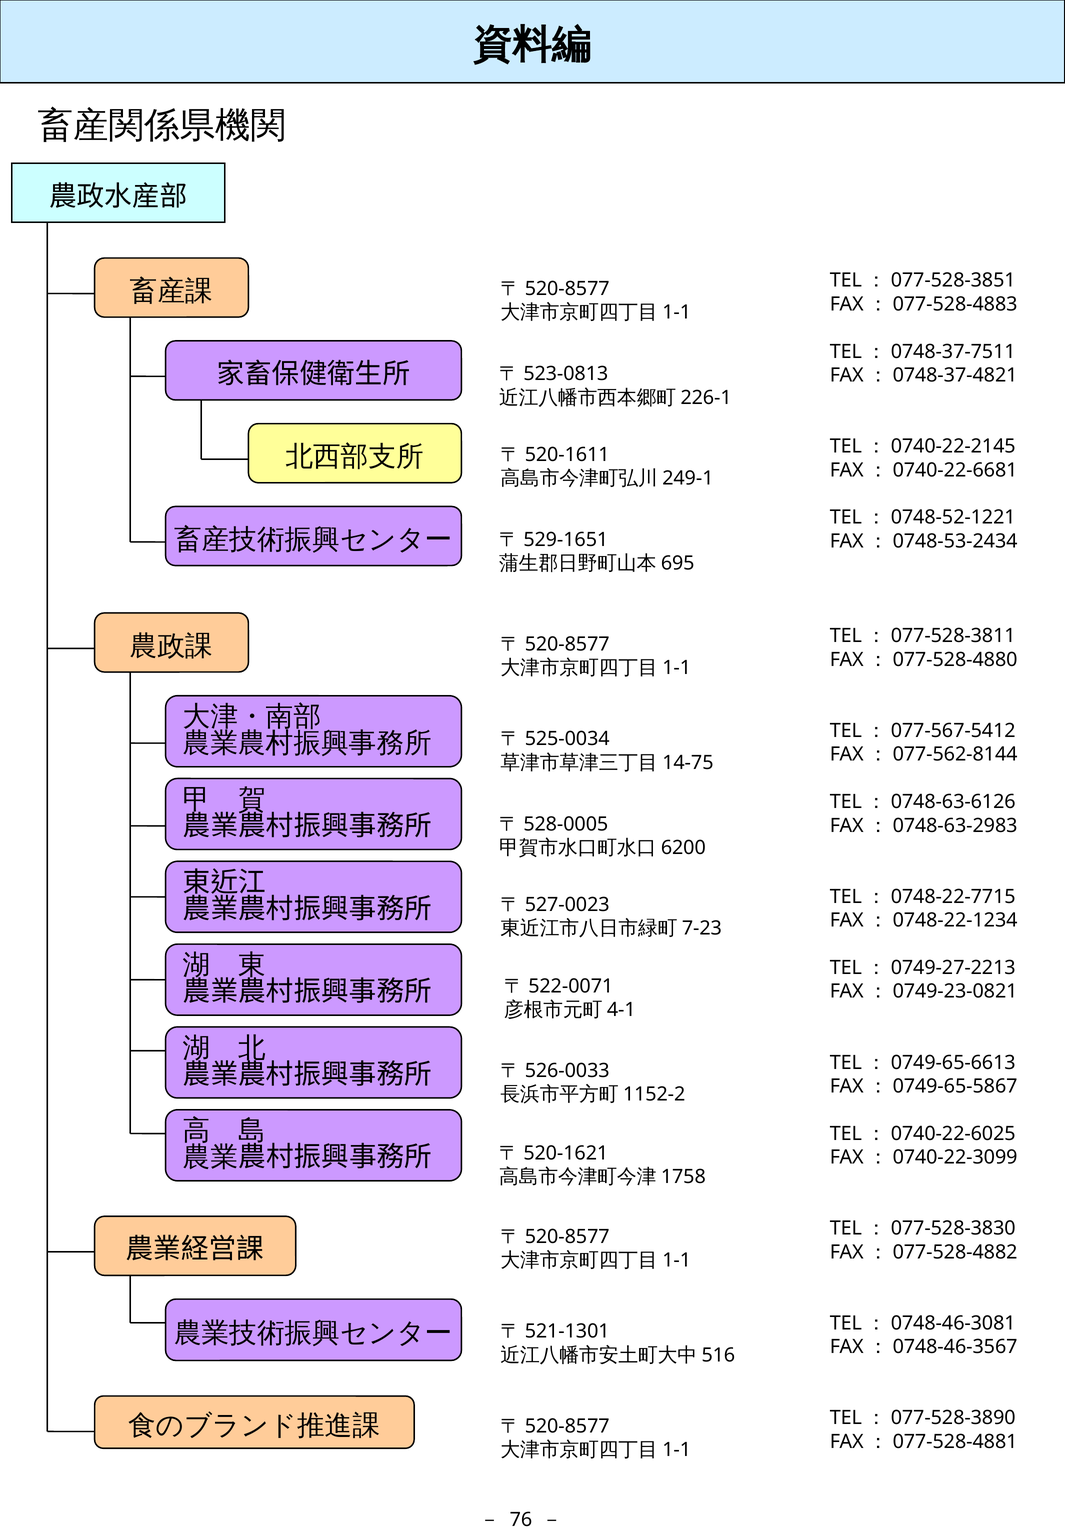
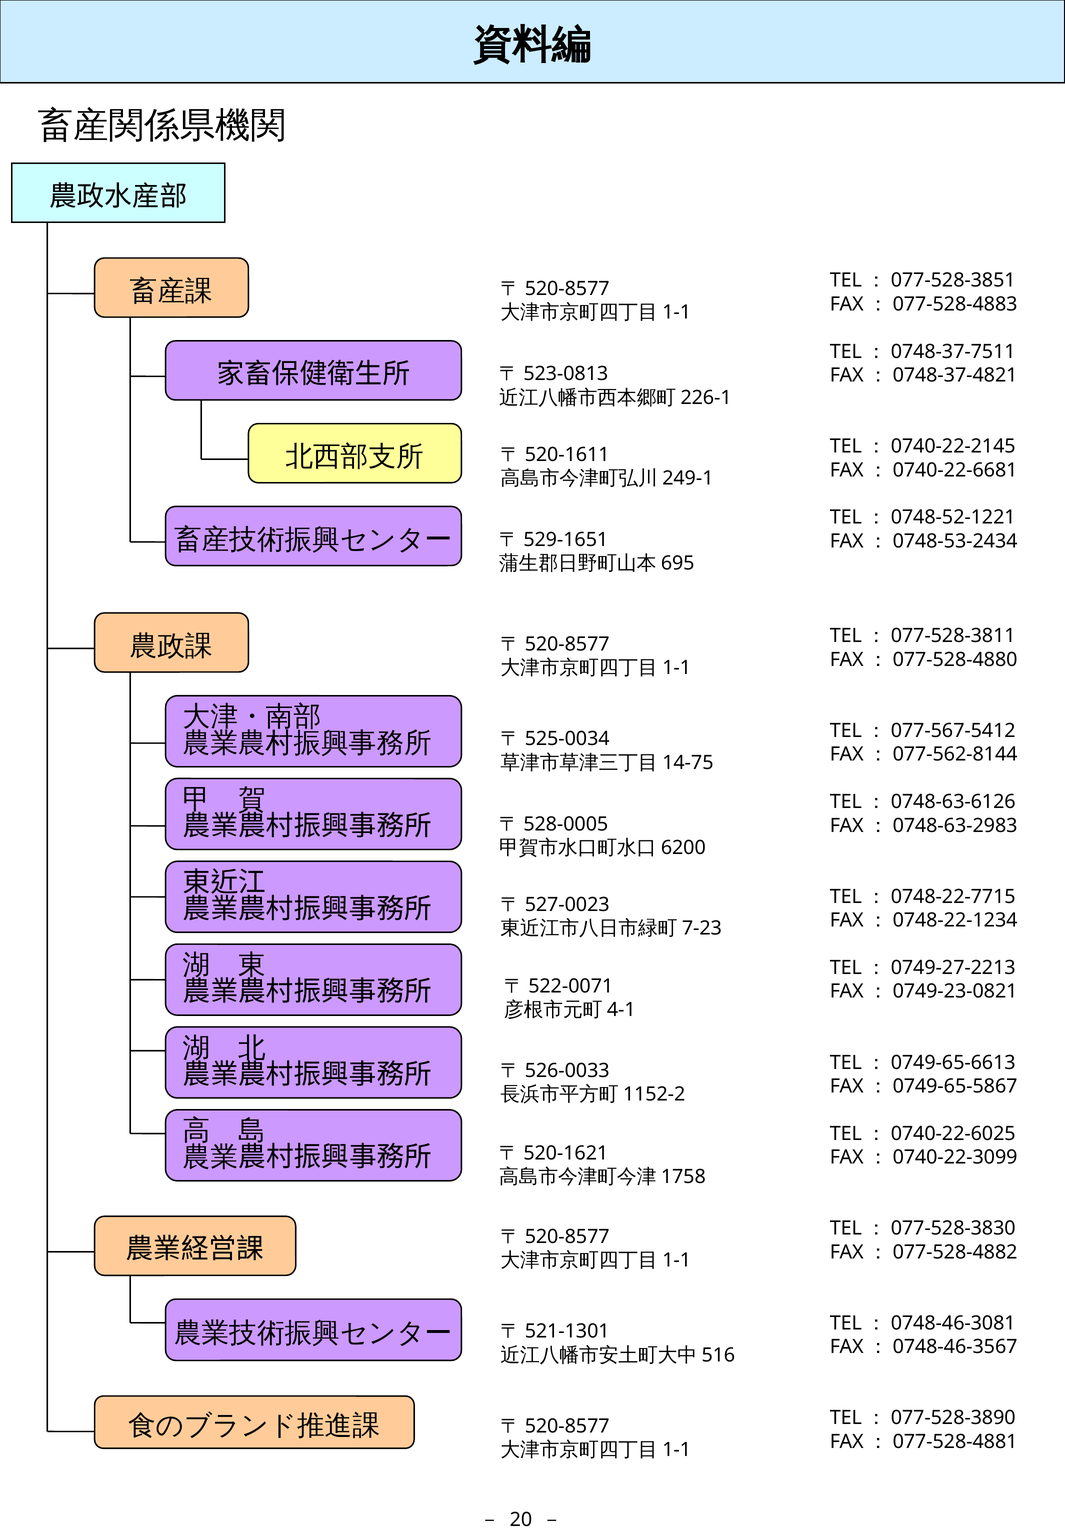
76: 76 -> 20
